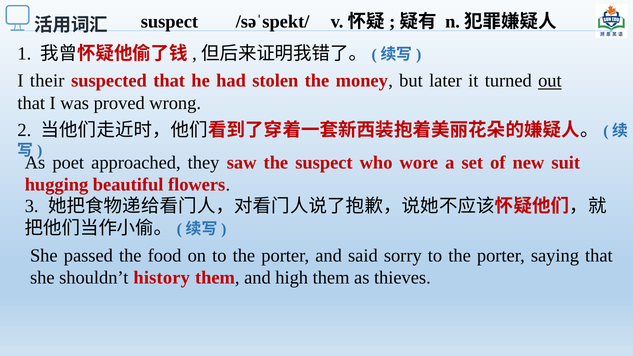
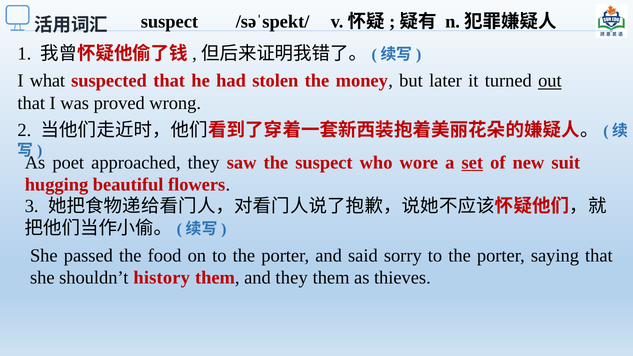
their: their -> what
set underline: none -> present
and high: high -> they
